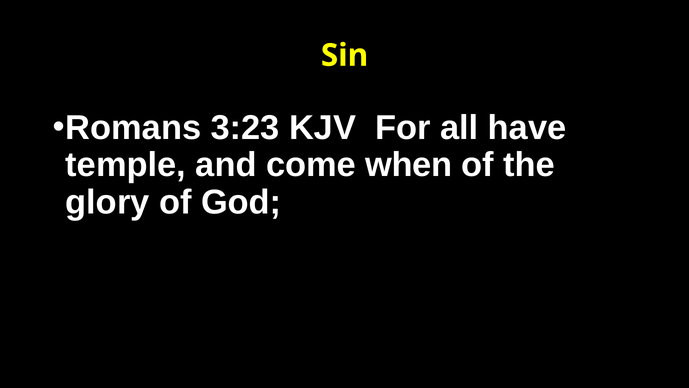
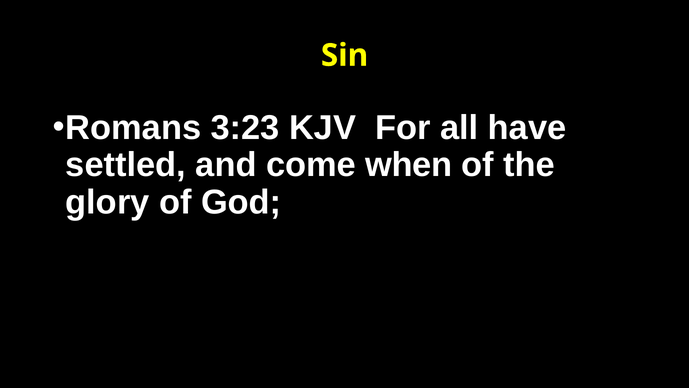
temple: temple -> settled
